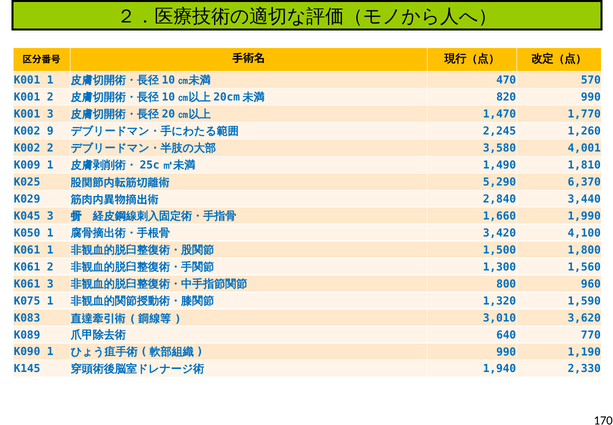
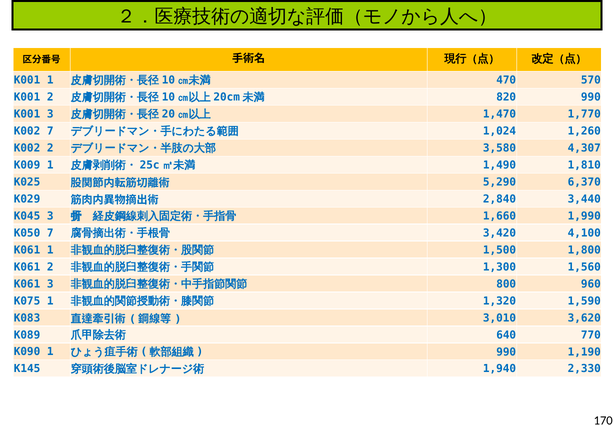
K002 9: 9 -> 7
2,245: 2,245 -> 1,024
4,001: 4,001 -> 4,307
K050 1: 1 -> 7
